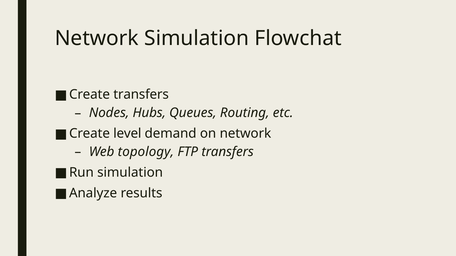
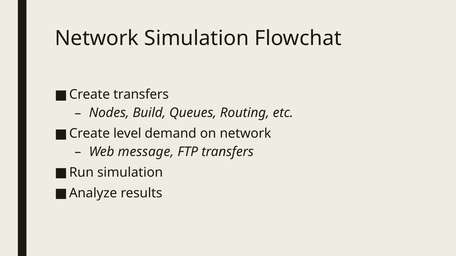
Hubs: Hubs -> Build
topology: topology -> message
